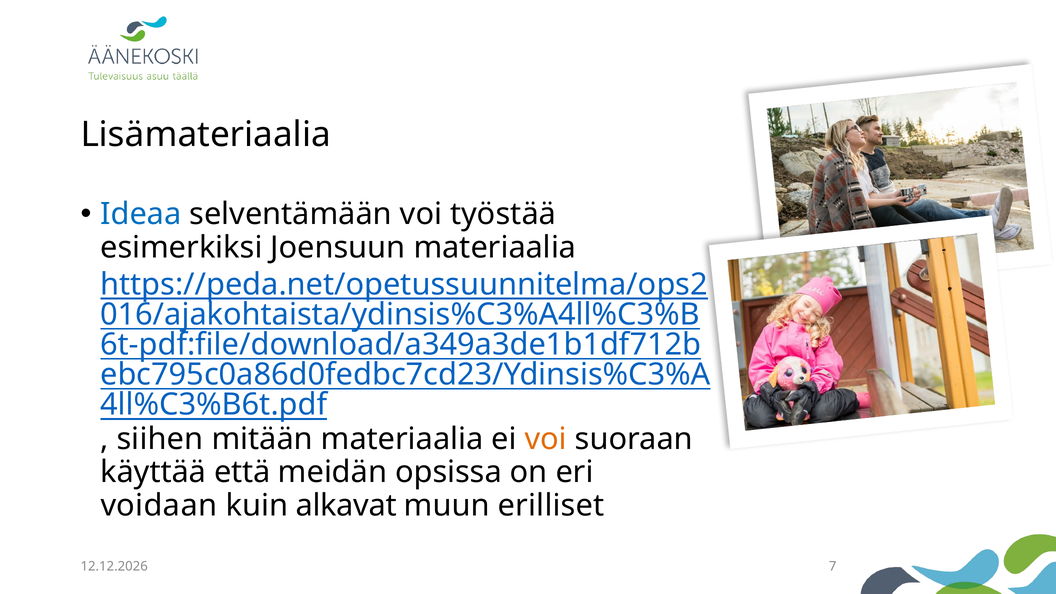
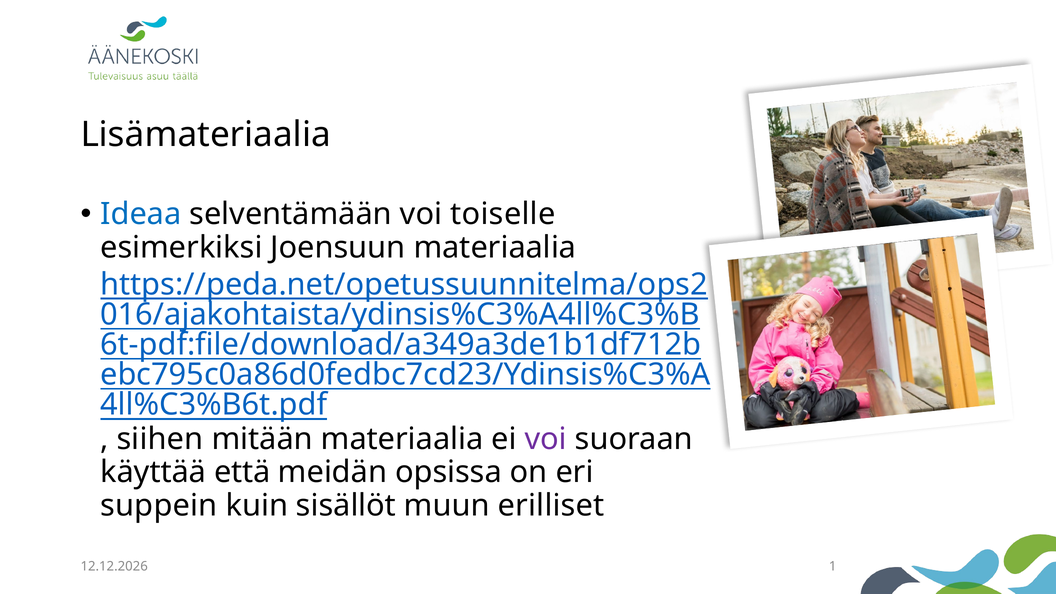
työstää: työstää -> toiselle
voi at (546, 439) colour: orange -> purple
voidaan: voidaan -> suppein
alkavat: alkavat -> sisällöt
7: 7 -> 1
